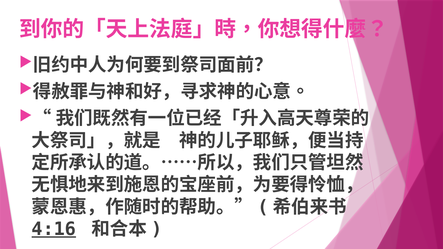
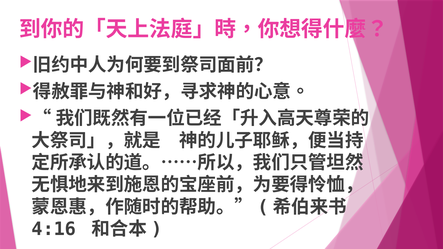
4:16 underline: present -> none
